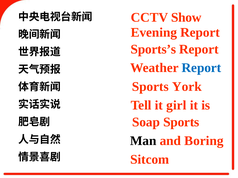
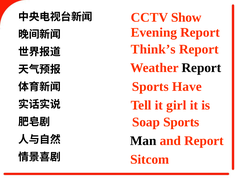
Sports’s: Sports’s -> Think’s
Report at (201, 68) colour: blue -> black
York: York -> Have
and Boring: Boring -> Report
